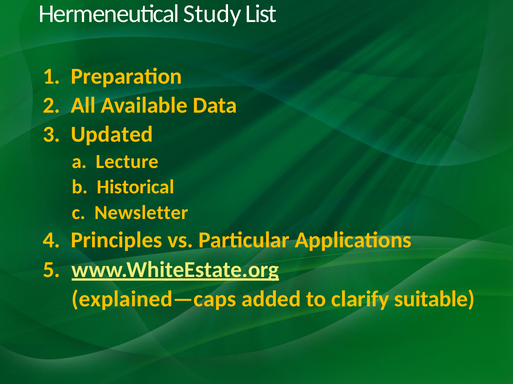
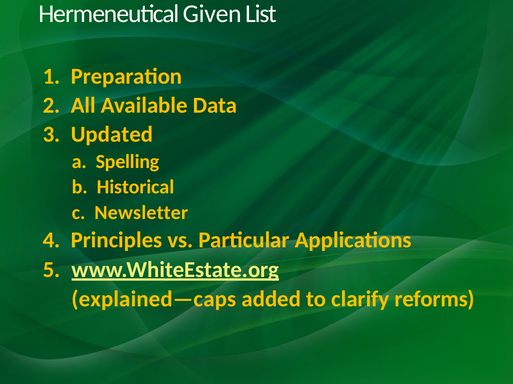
Study: Study -> Given
Lecture: Lecture -> Spelling
suitable: suitable -> reforms
